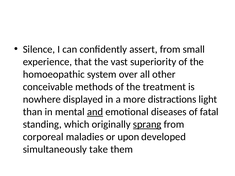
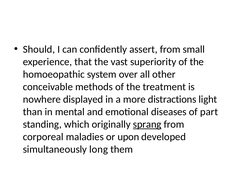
Silence: Silence -> Should
and underline: present -> none
fatal: fatal -> part
take: take -> long
